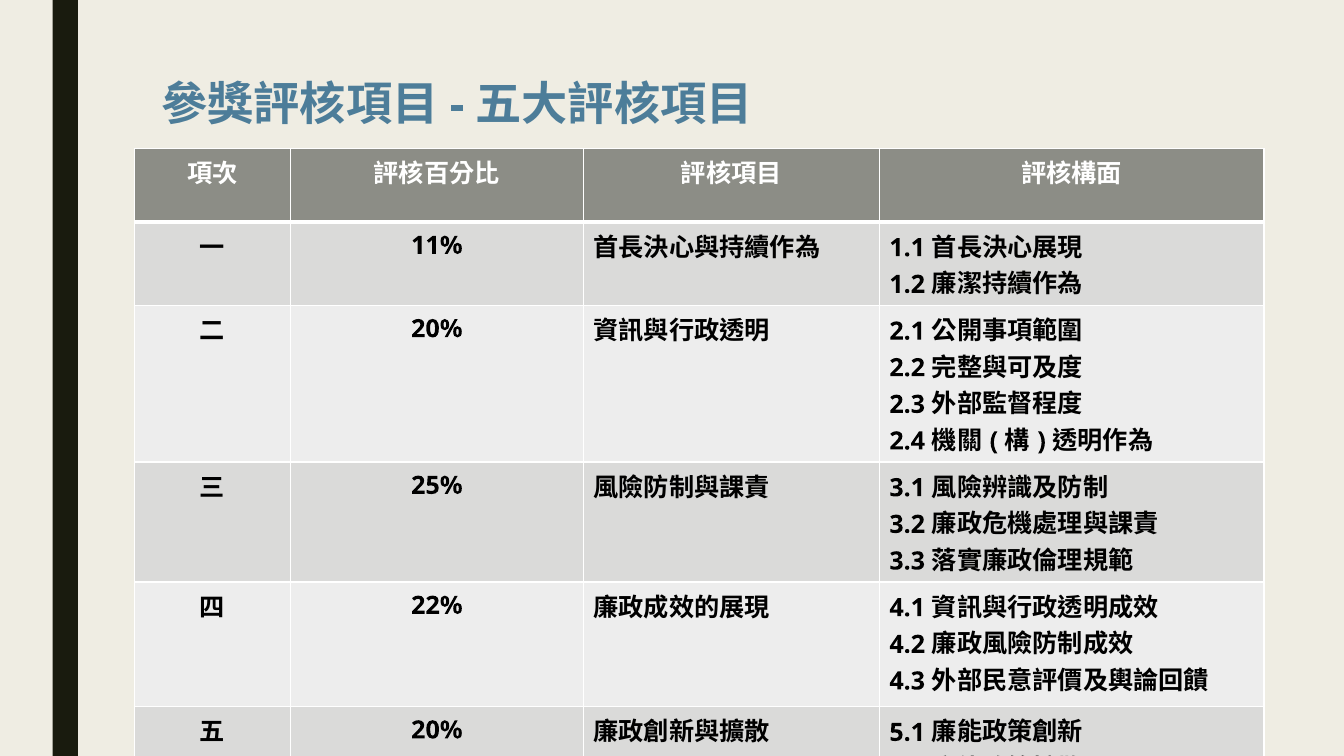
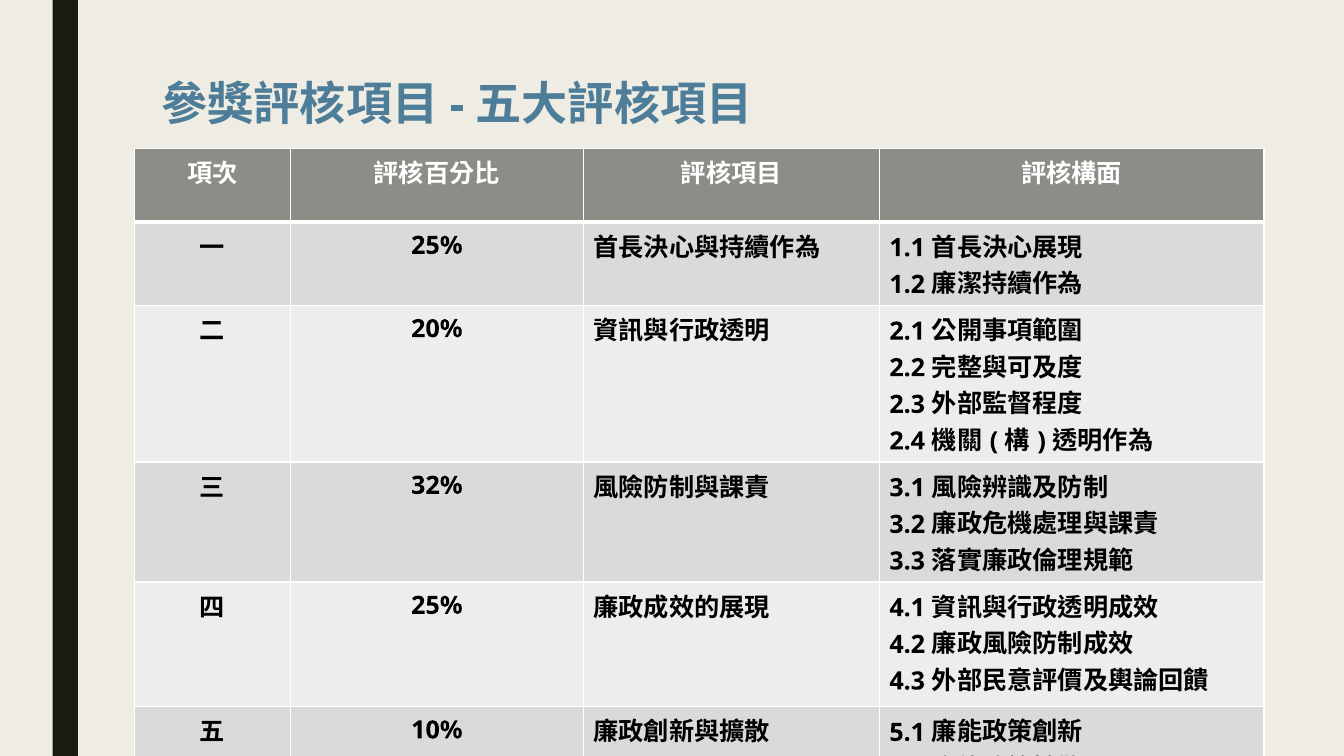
11% at (437, 246): 11% -> 25%
25%: 25% -> 32%
22% at (437, 606): 22% -> 25%
20% at (437, 730): 20% -> 10%
